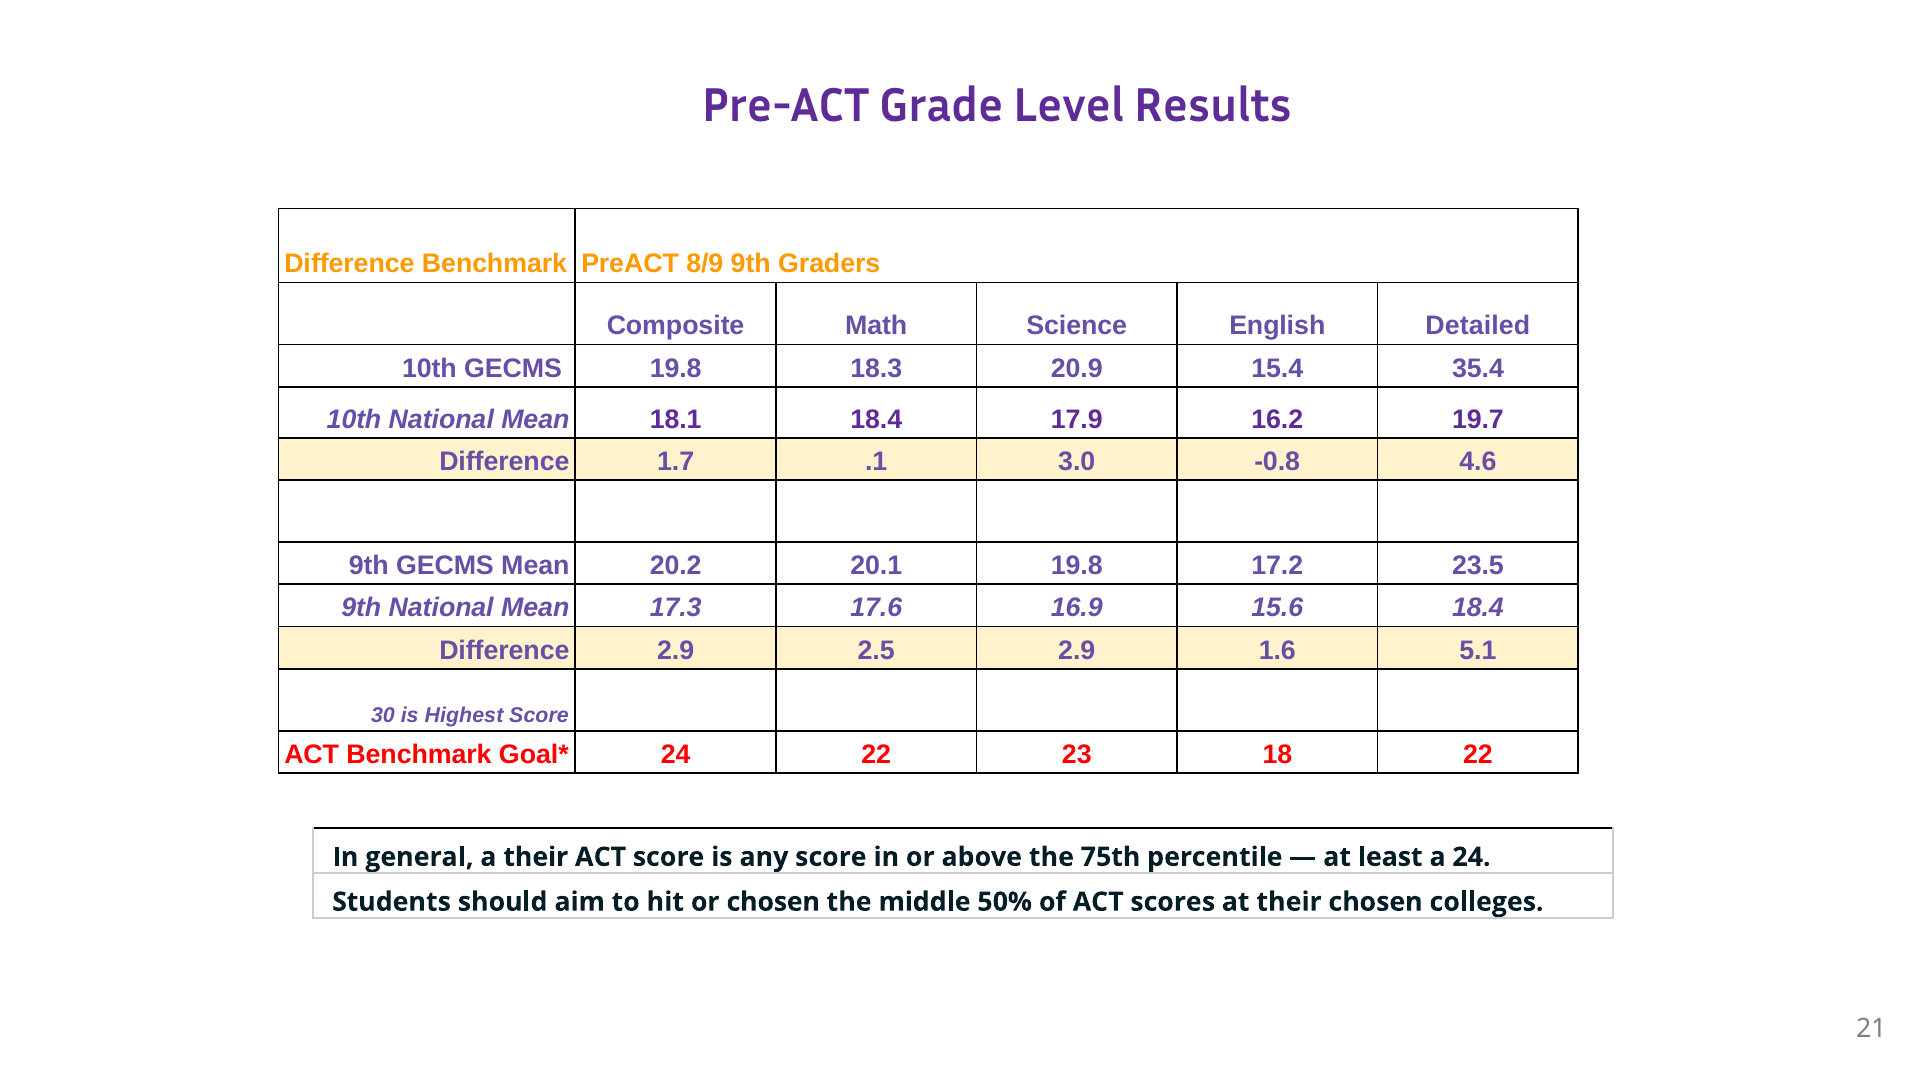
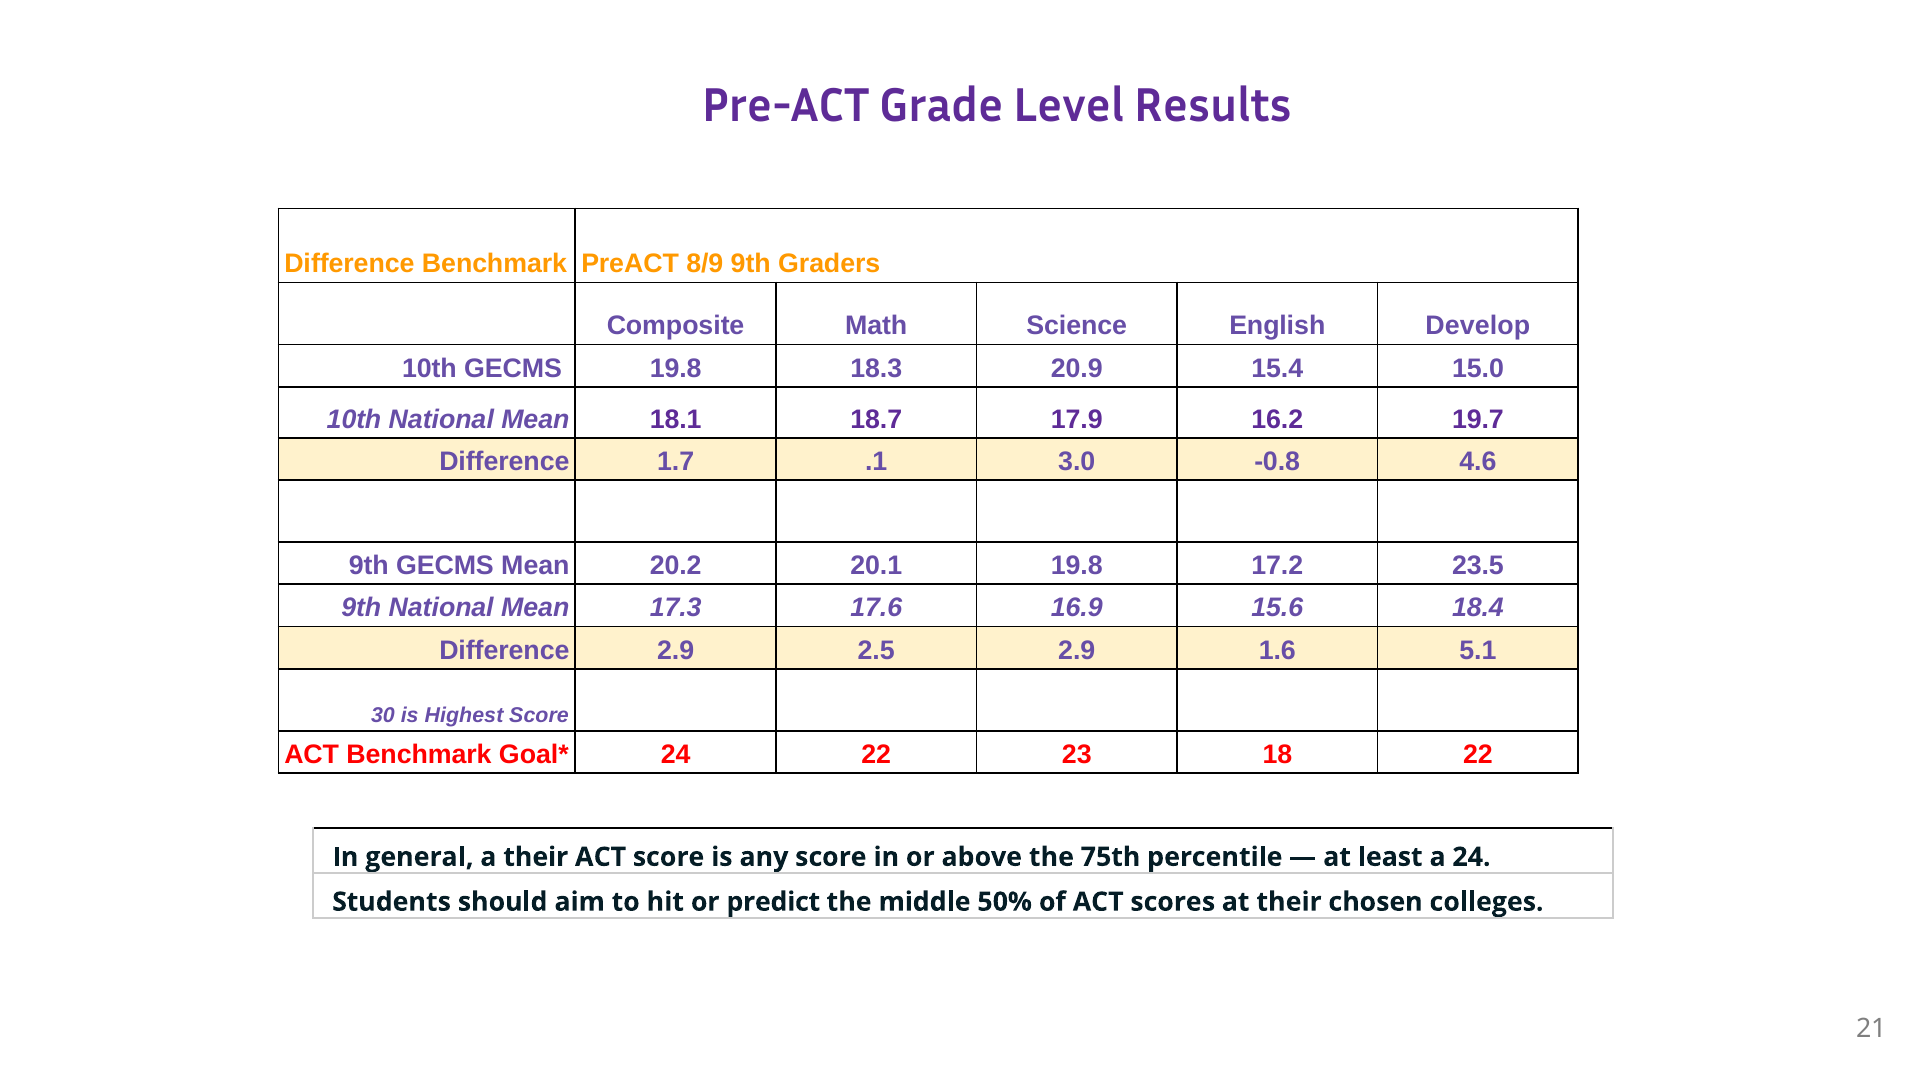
Detailed: Detailed -> Develop
35.4: 35.4 -> 15.0
18.1 18.4: 18.4 -> 18.7
or chosen: chosen -> predict
